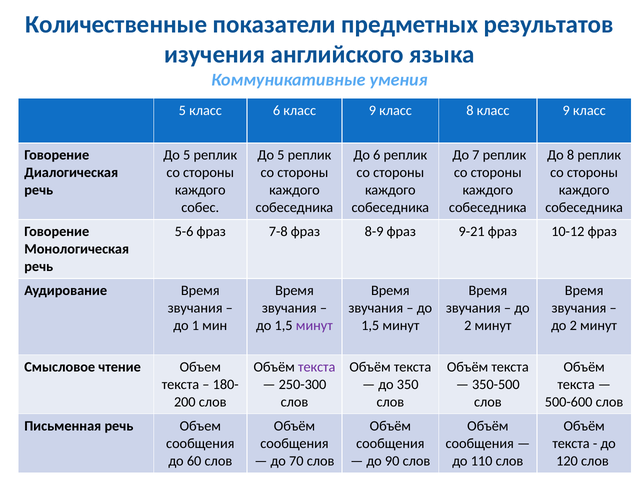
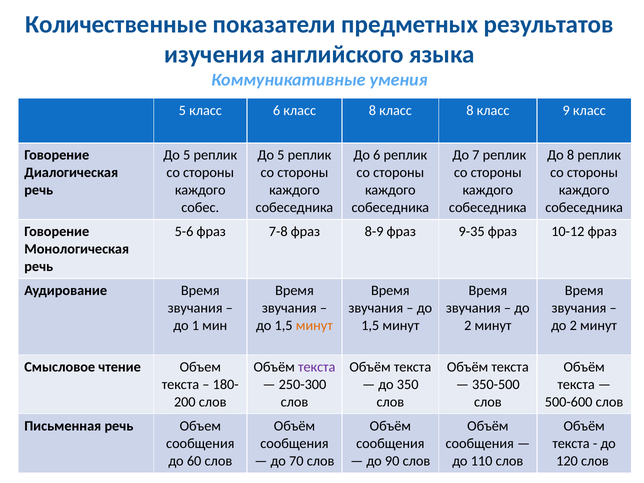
6 класс 9: 9 -> 8
9-21: 9-21 -> 9-35
минут at (314, 326) colour: purple -> orange
